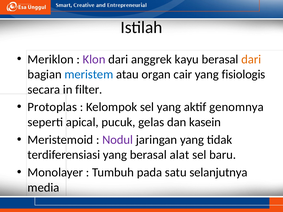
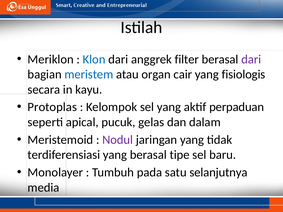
Klon colour: purple -> blue
kayu: kayu -> filter
dari at (251, 59) colour: orange -> purple
filter: filter -> kayu
genomnya: genomnya -> perpaduan
kasein: kasein -> dalam
alat: alat -> tipe
